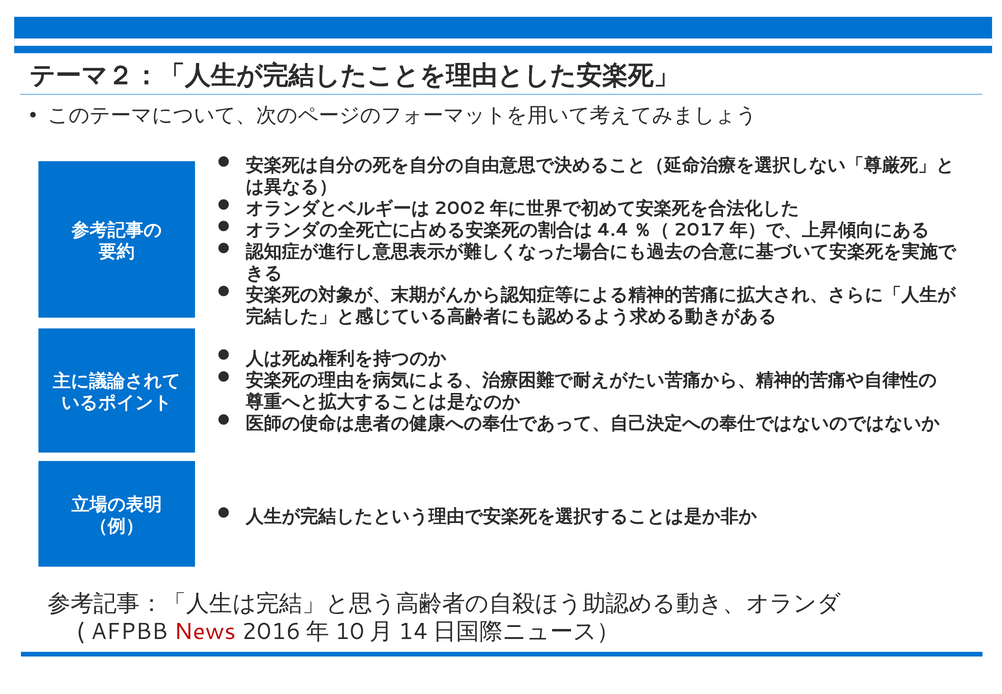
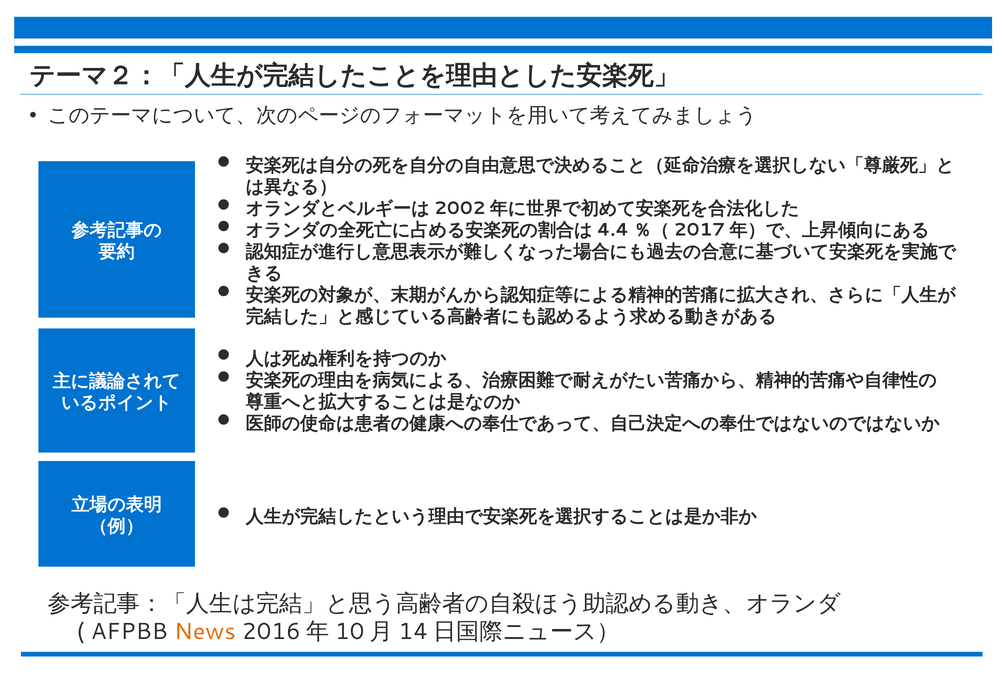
News colour: red -> orange
